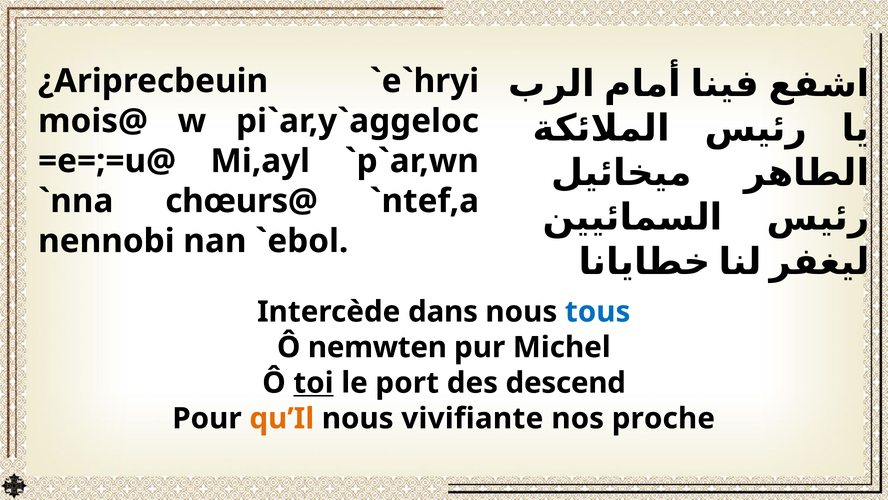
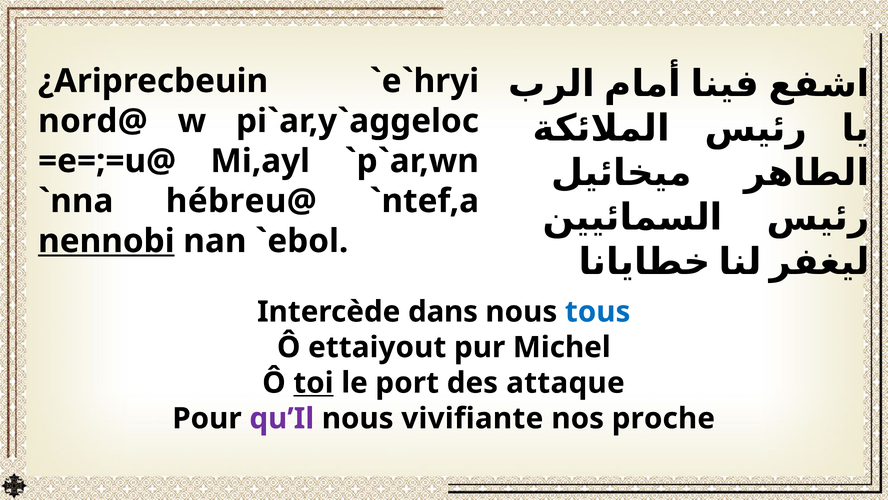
mois@: mois@ -> nord@
chœurs@: chœurs@ -> hébreu@
nennobi underline: none -> present
nemwten: nemwten -> ettaiyout
descend: descend -> attaque
qu’Il colour: orange -> purple
